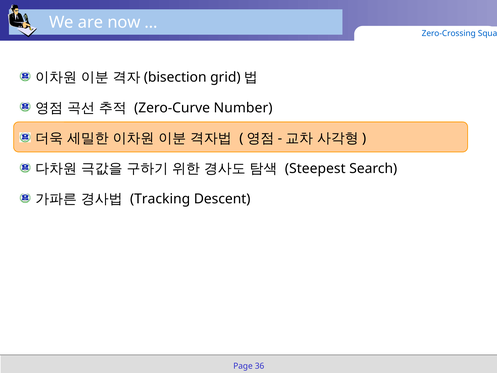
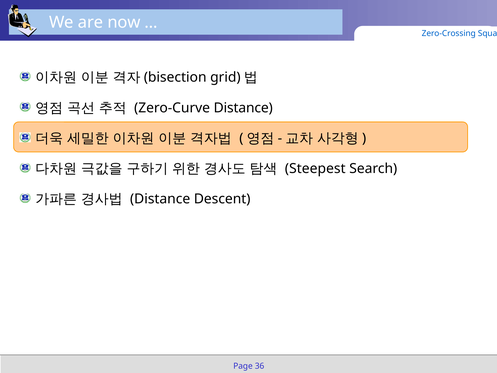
Zero-Curve Number: Number -> Distance
Tracking at (160, 199): Tracking -> Distance
